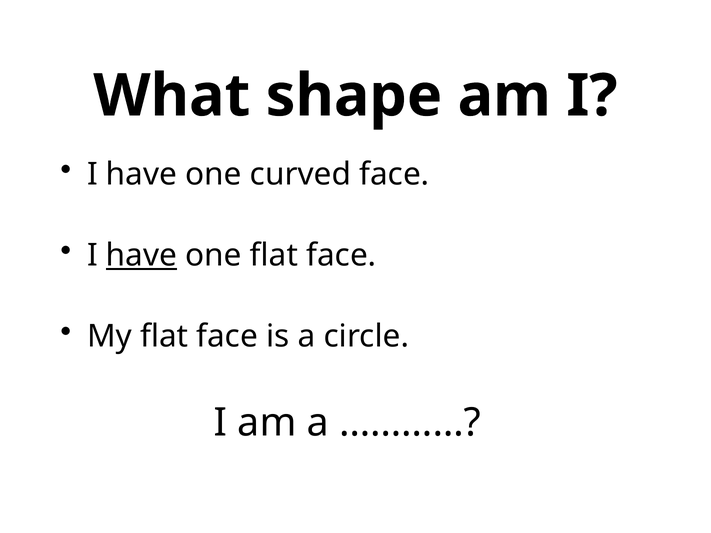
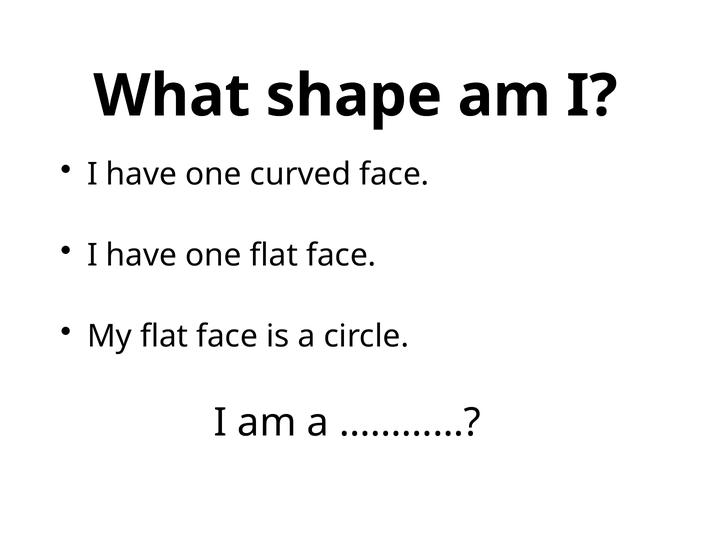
have at (142, 255) underline: present -> none
